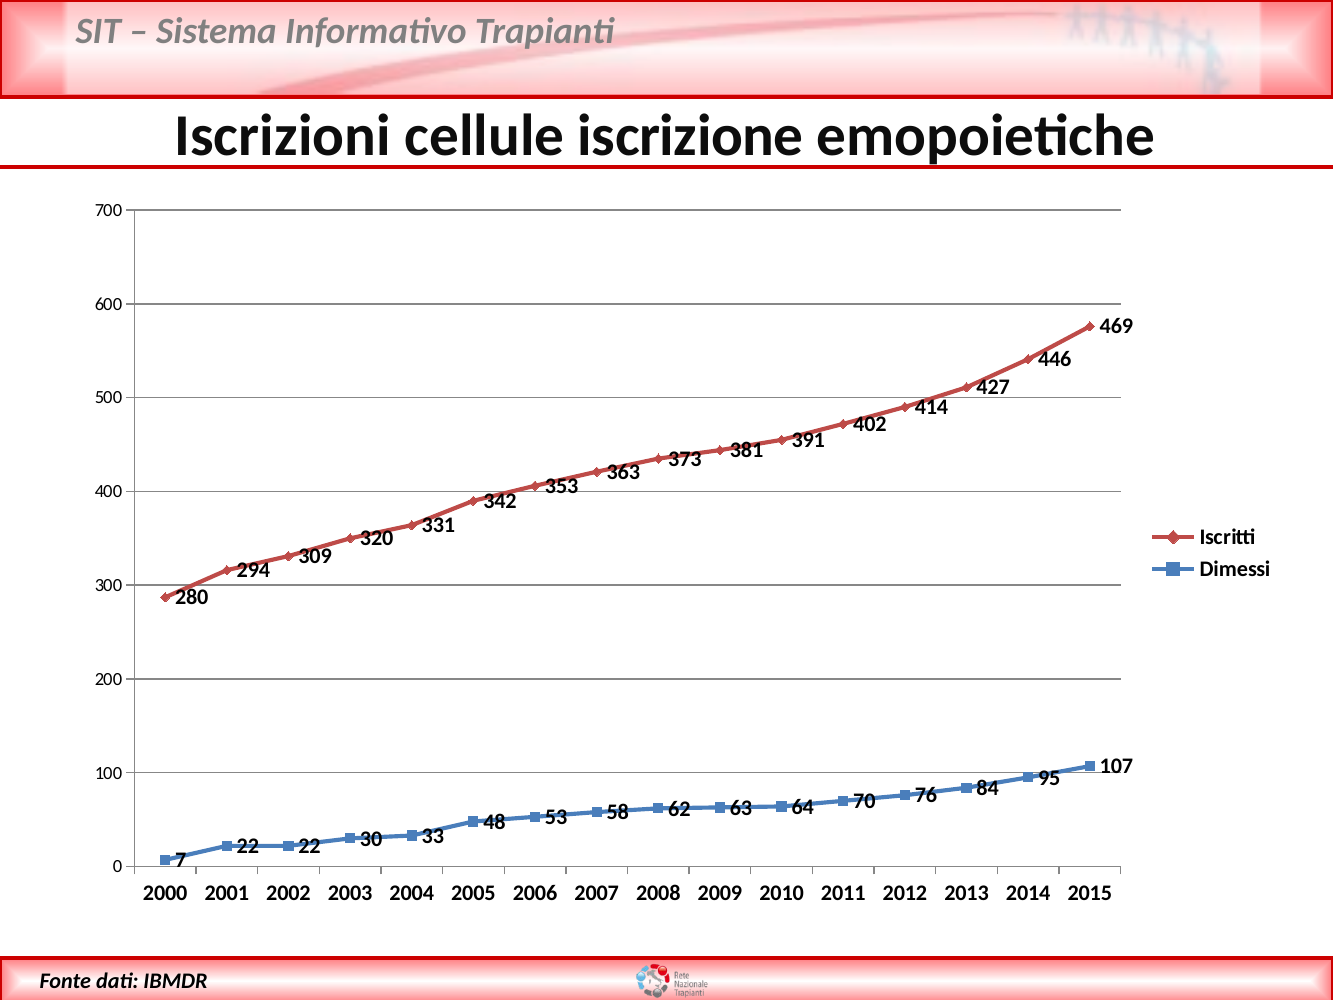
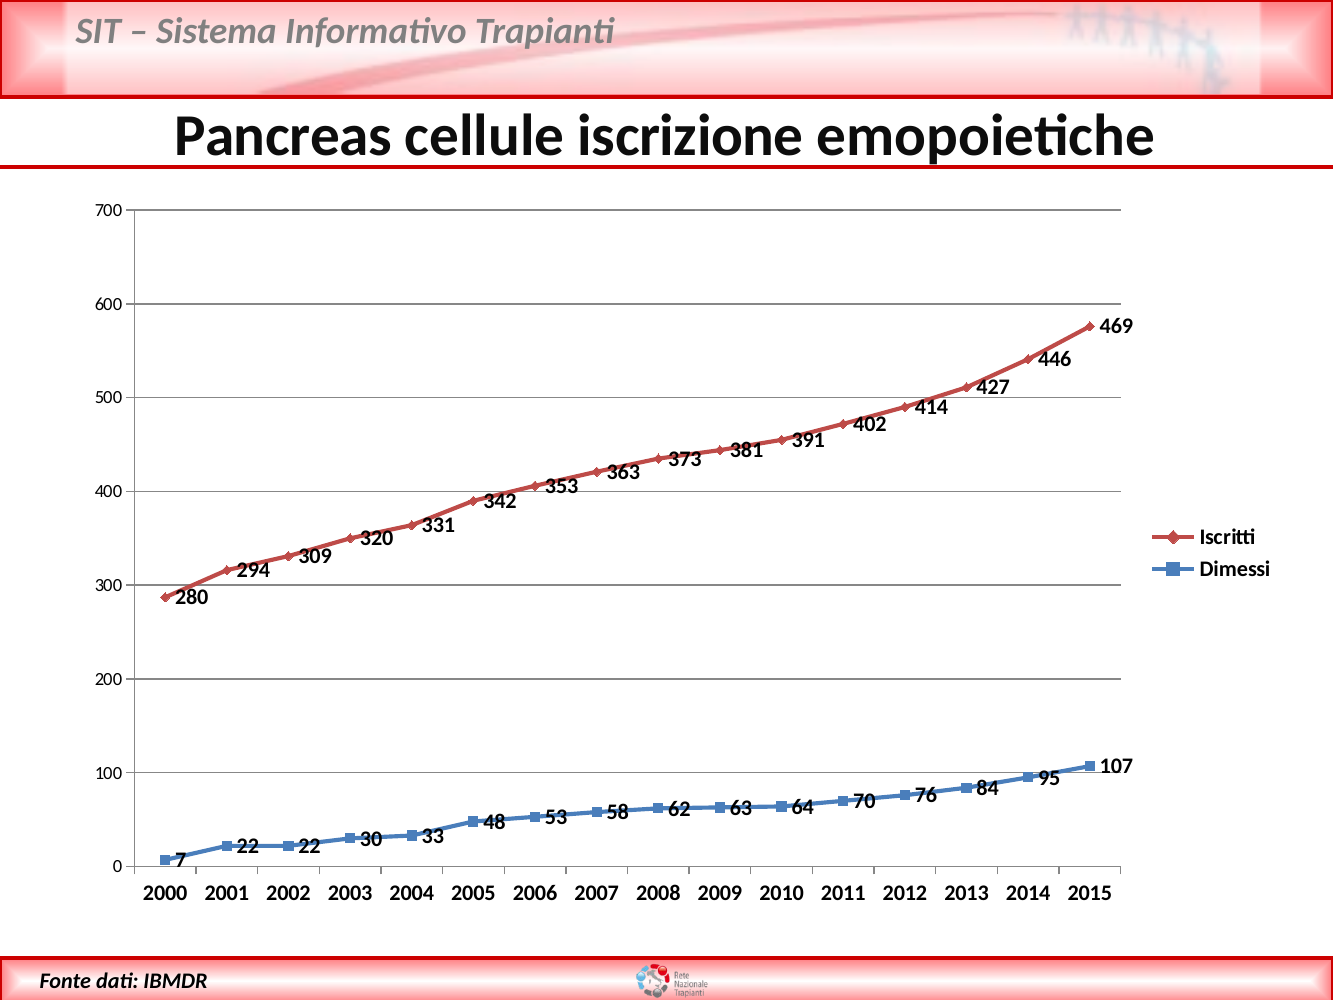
Iscrizioni: Iscrizioni -> Pancreas
